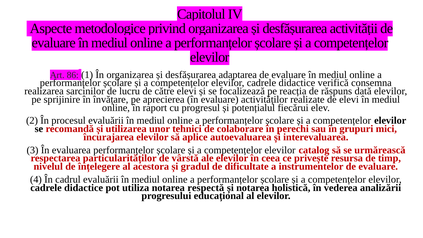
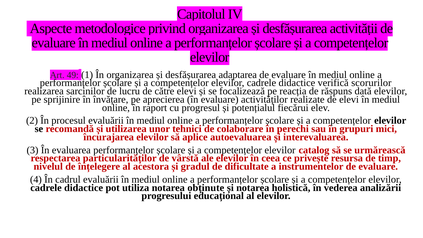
86: 86 -> 49
consemna: consemna -> scorurilor
respectă: respectă -> obținute
